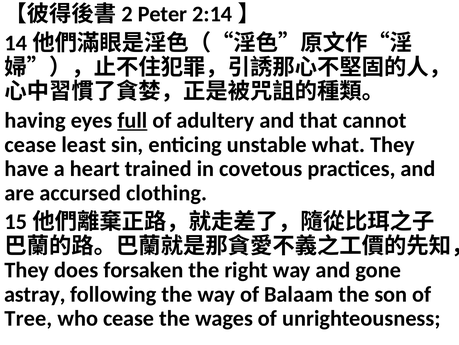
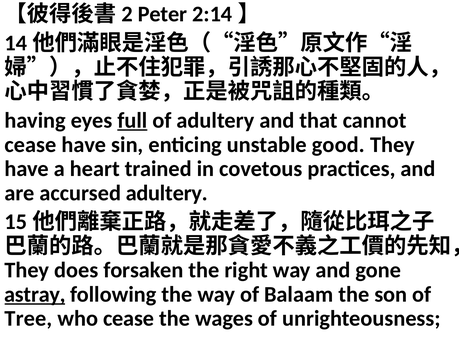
cease least: least -> have
what: what -> good
accursed clothing: clothing -> adultery
astray underline: none -> present
